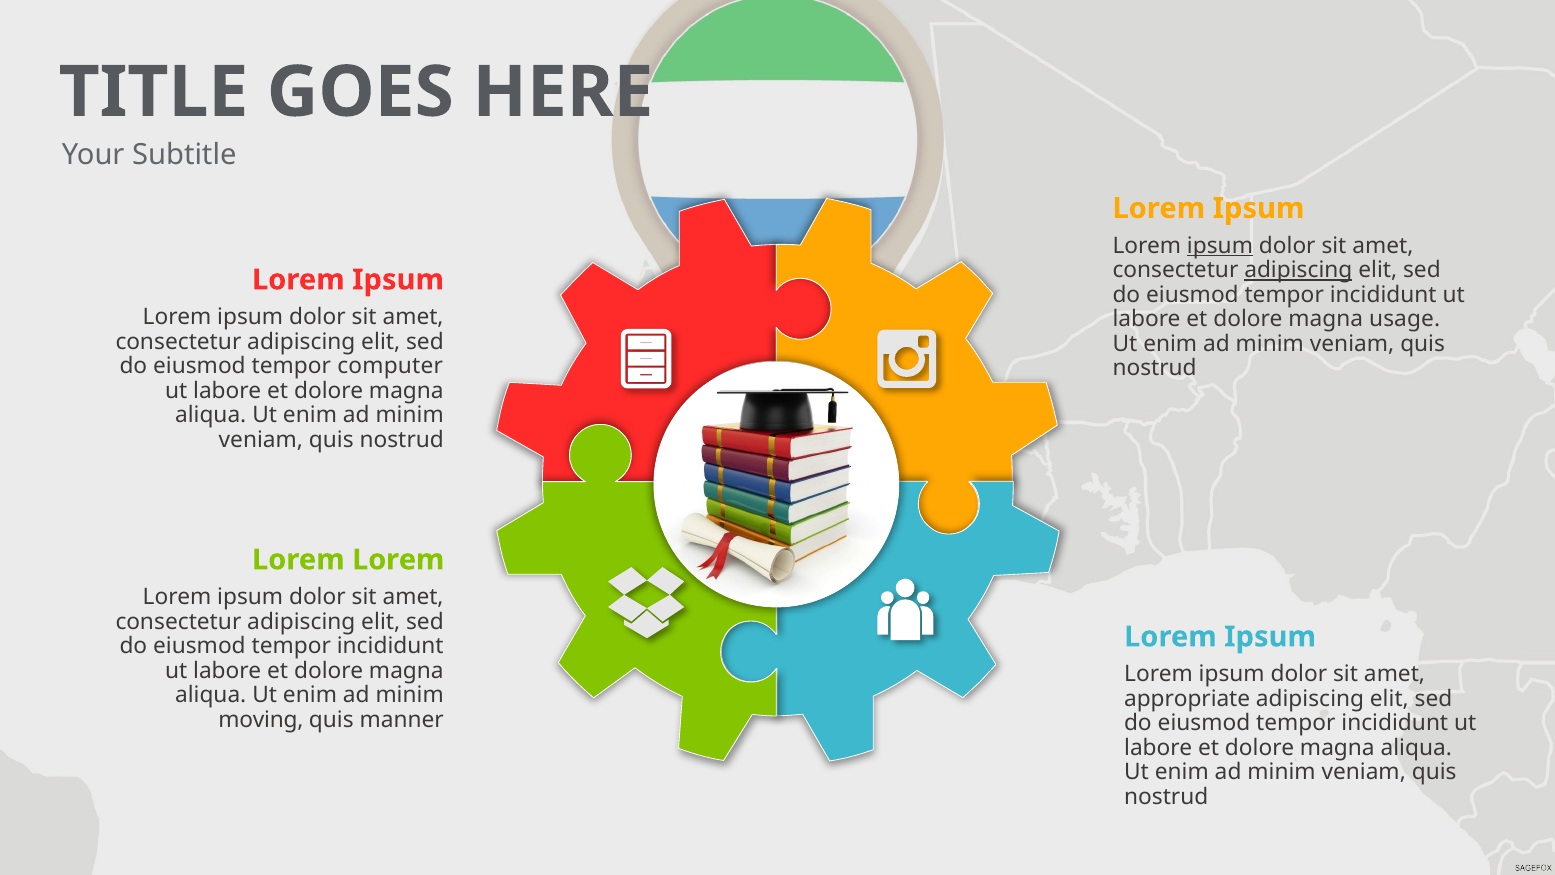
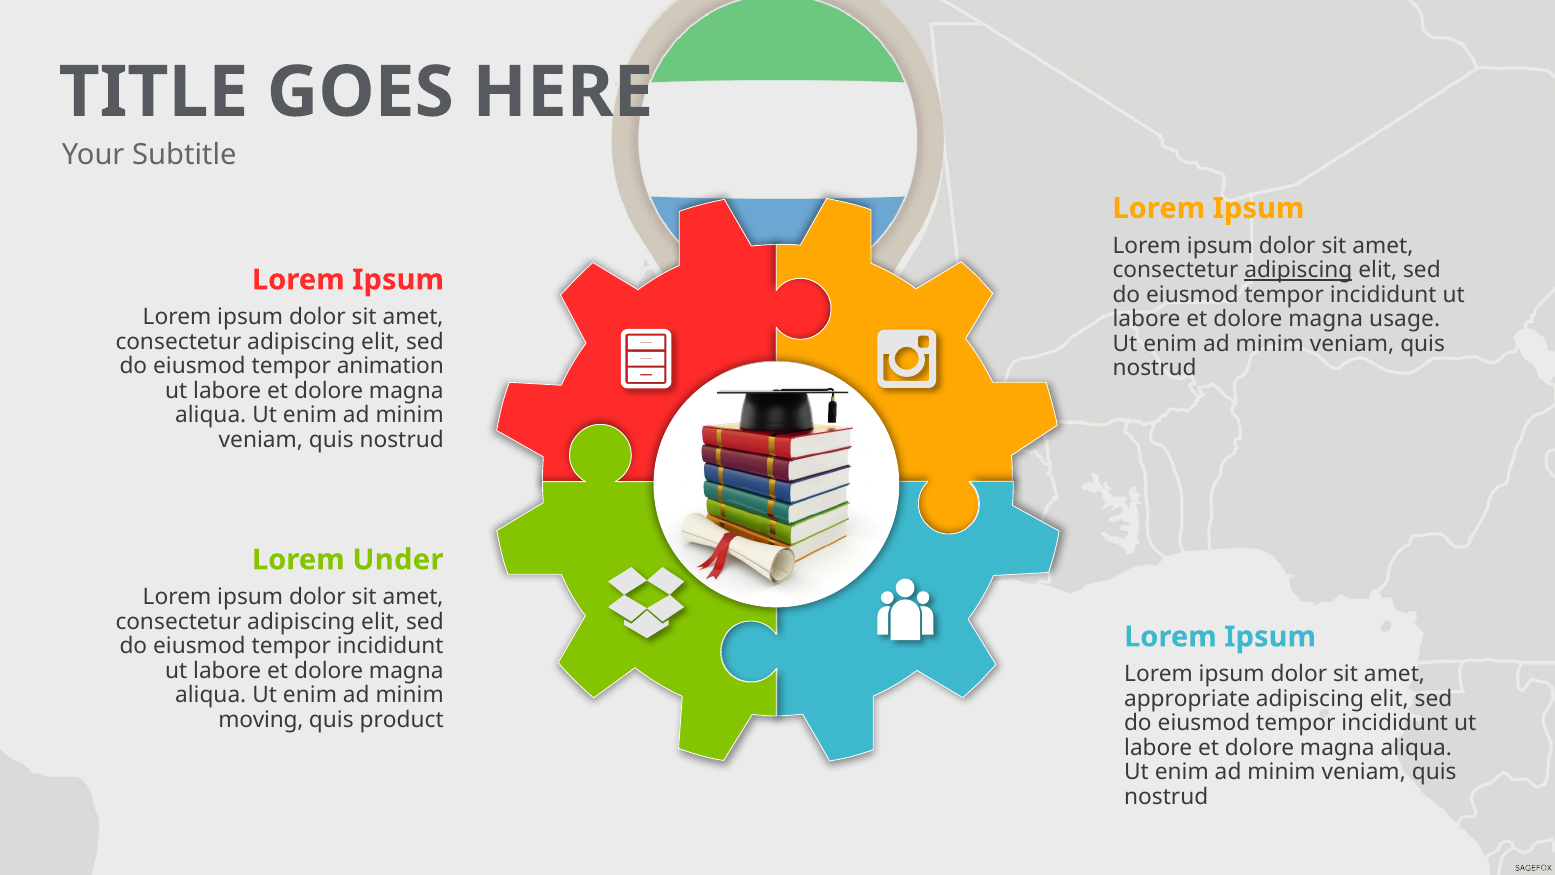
ipsum at (1220, 246) underline: present -> none
computer: computer -> animation
Lorem Lorem: Lorem -> Under
manner: manner -> product
